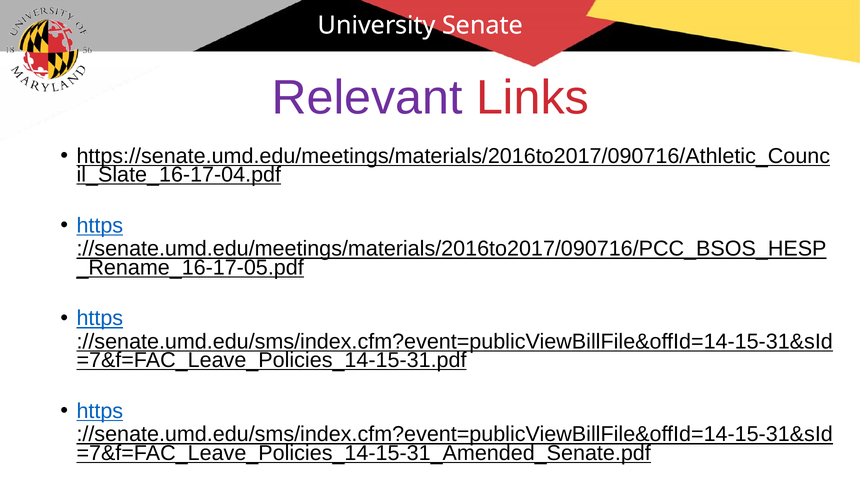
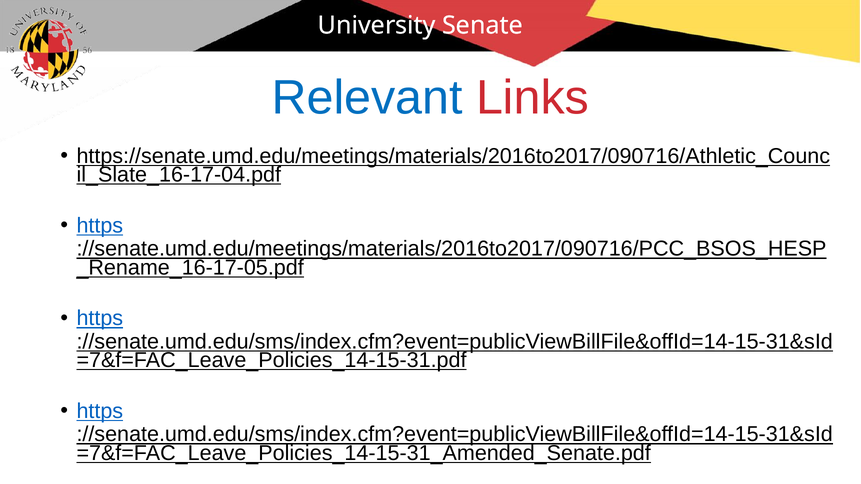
Relevant colour: purple -> blue
